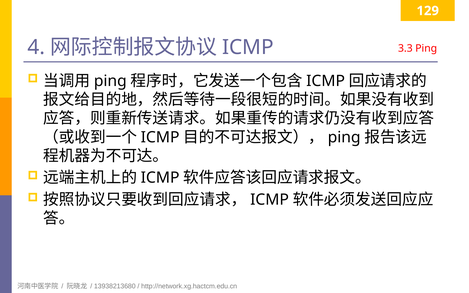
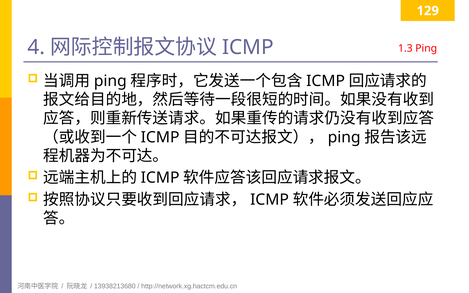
3.3: 3.3 -> 1.3
